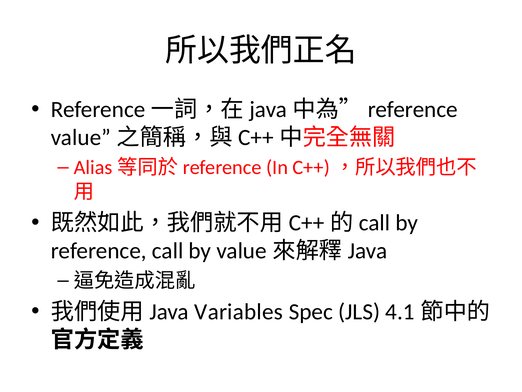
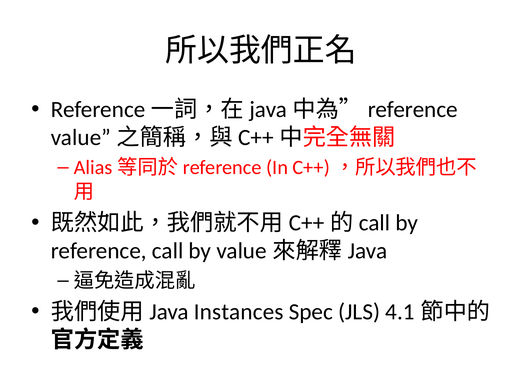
Variables: Variables -> Instances
